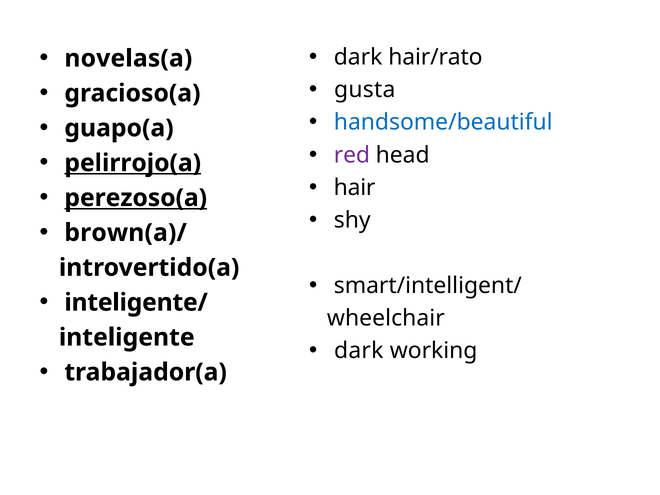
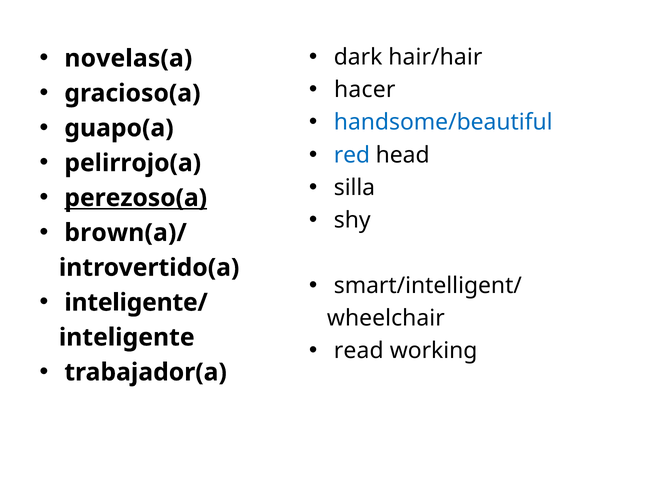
hair/rato: hair/rato -> hair/hair
gusta: gusta -> hacer
red colour: purple -> blue
pelirrojo(a underline: present -> none
hair: hair -> silla
dark at (359, 351): dark -> read
